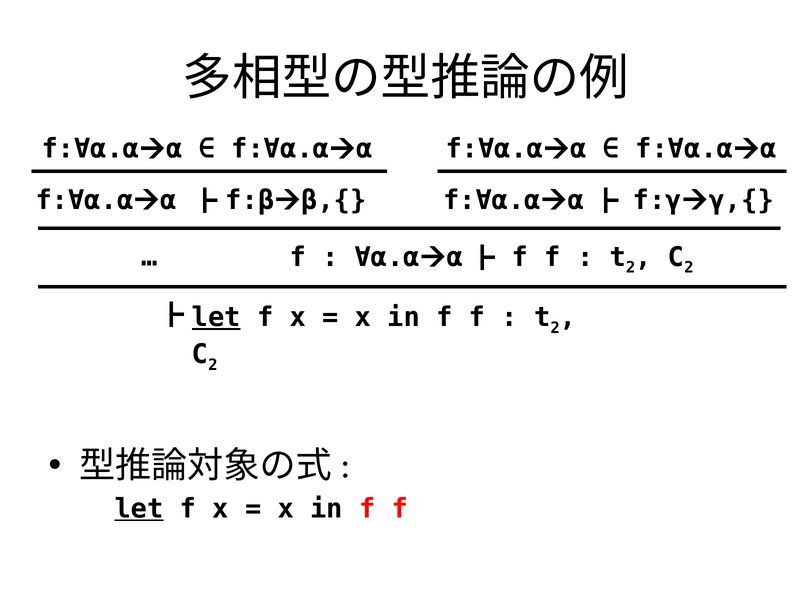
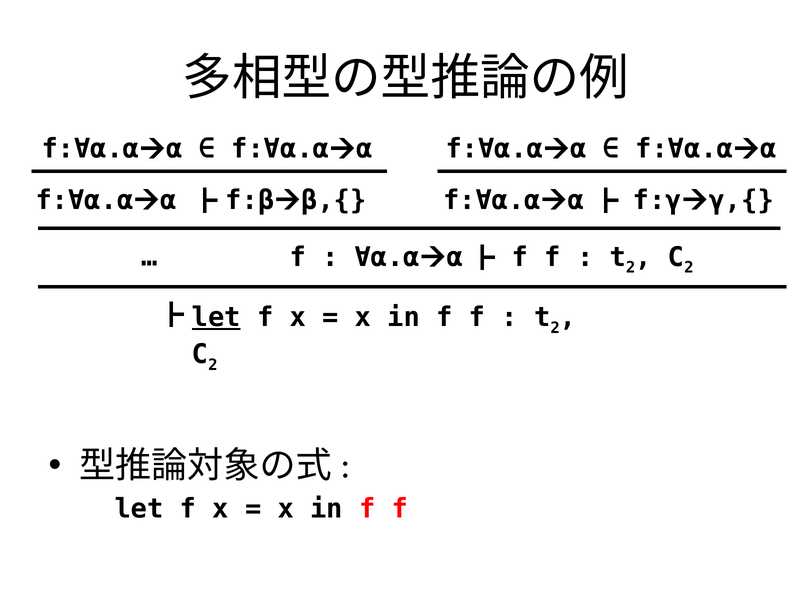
let at (139, 509) underline: present -> none
